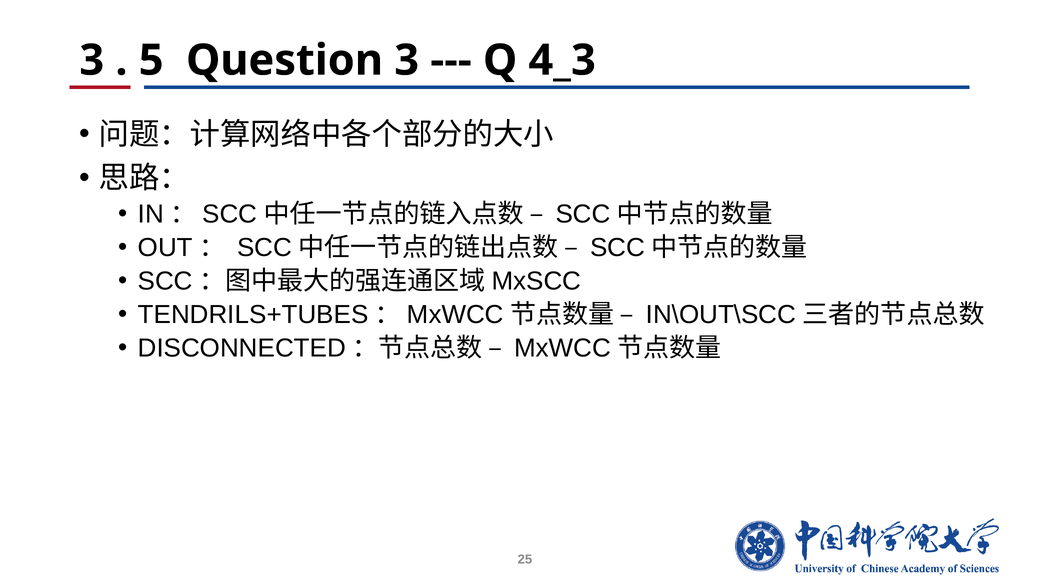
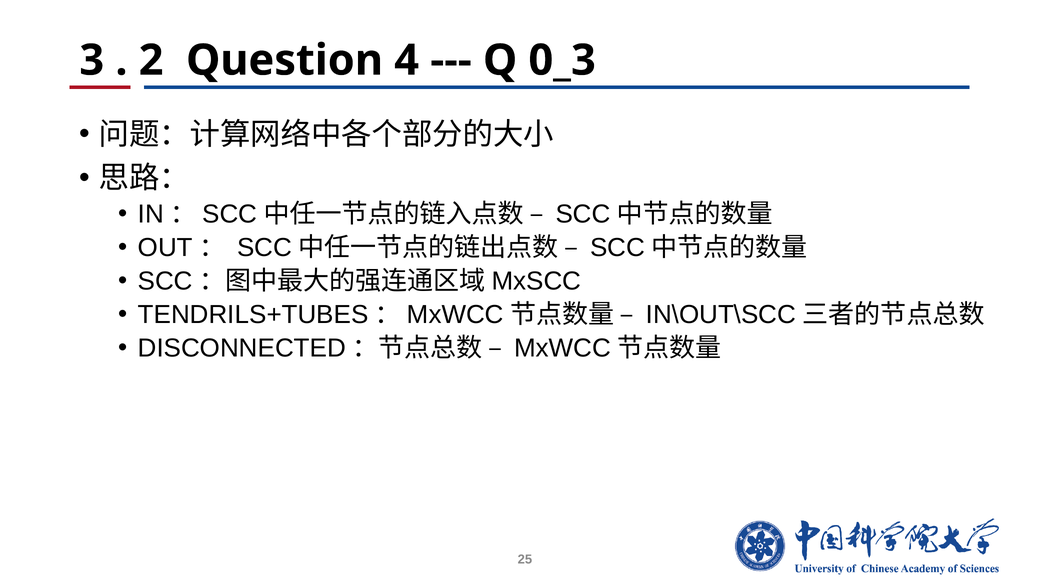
5: 5 -> 2
Question 3: 3 -> 4
4_3: 4_3 -> 0_3
